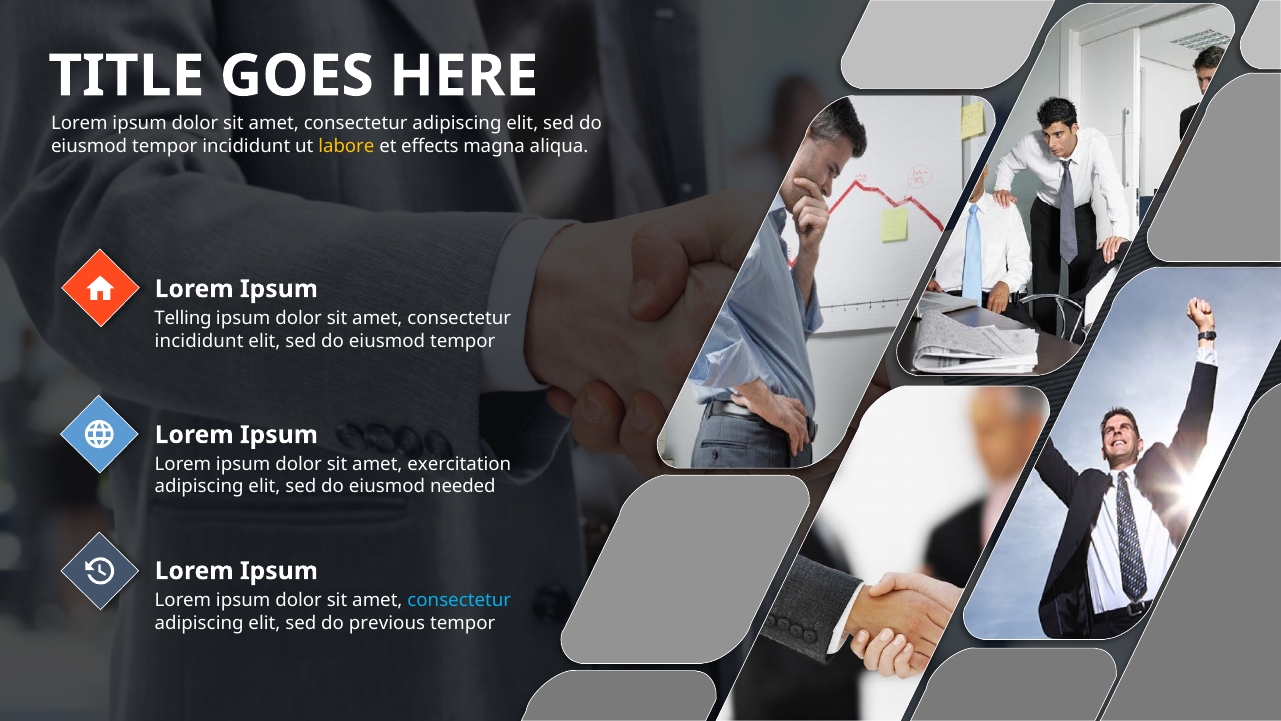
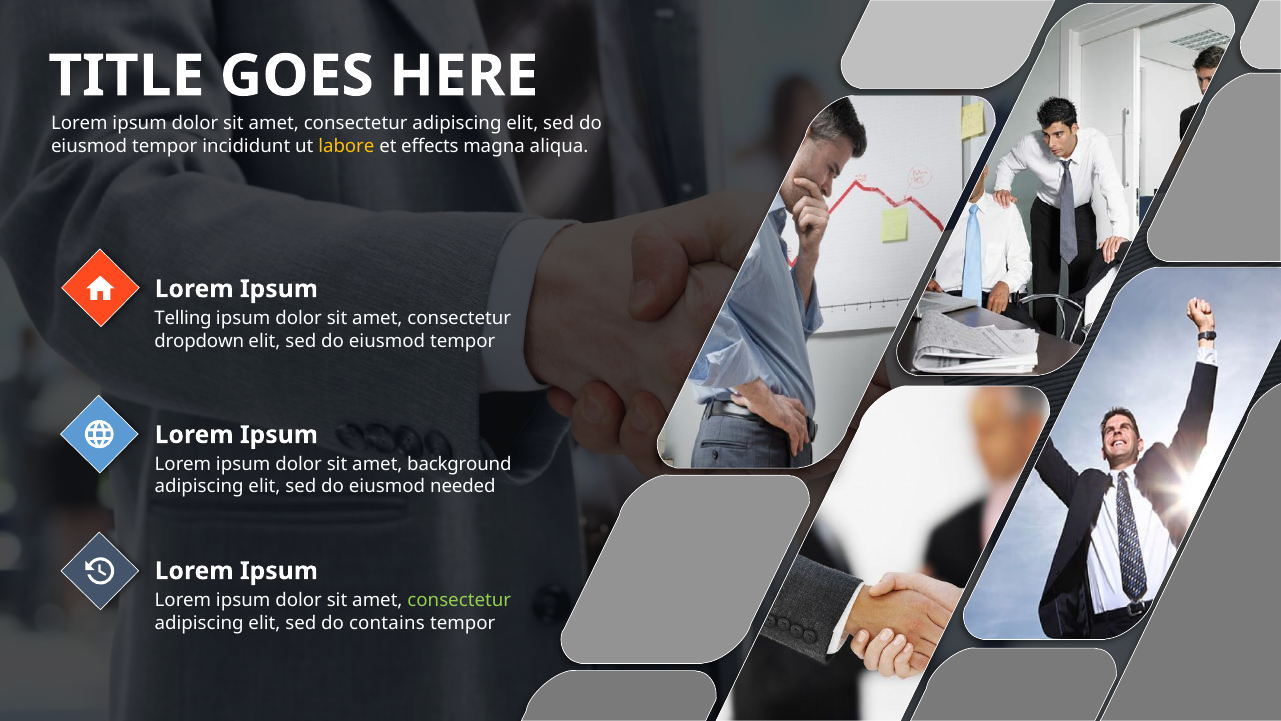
incididunt at (199, 341): incididunt -> dropdown
exercitation: exercitation -> background
consectetur at (459, 600) colour: light blue -> light green
previous: previous -> contains
